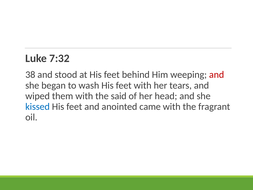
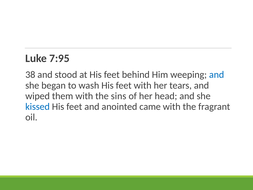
7:32: 7:32 -> 7:95
and at (217, 75) colour: red -> blue
said: said -> sins
